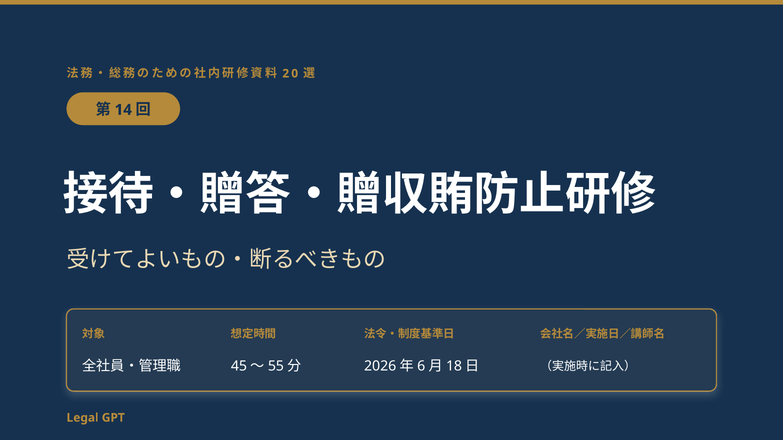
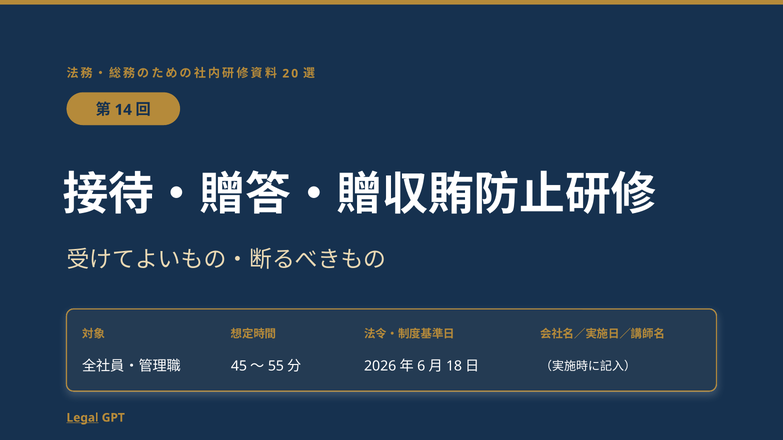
Legal underline: none -> present
